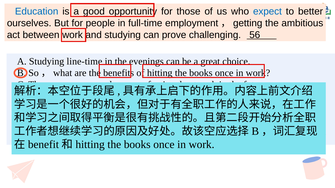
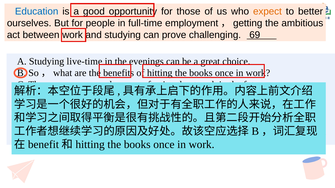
expect colour: blue -> orange
56: 56 -> 69
line-time: line-time -> live-time
